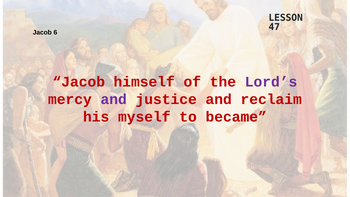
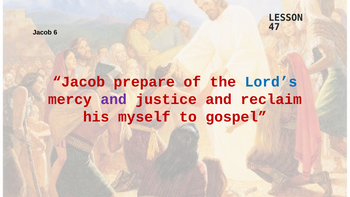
himself: himself -> prepare
Lord’s colour: purple -> blue
became: became -> gospel
